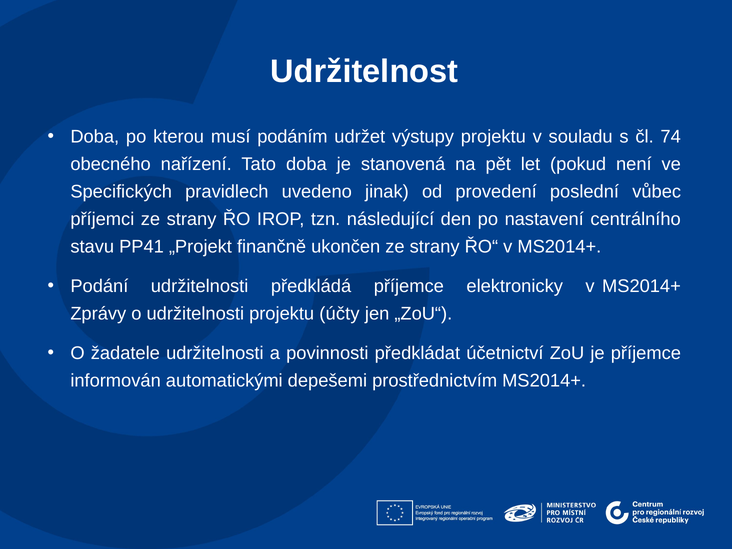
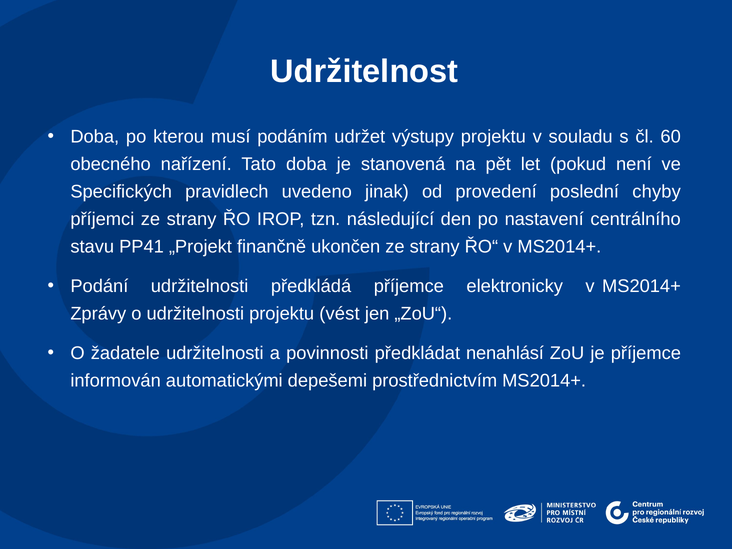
74: 74 -> 60
vůbec: vůbec -> chyby
účty: účty -> vést
účetnictví: účetnictví -> nenahlásí
